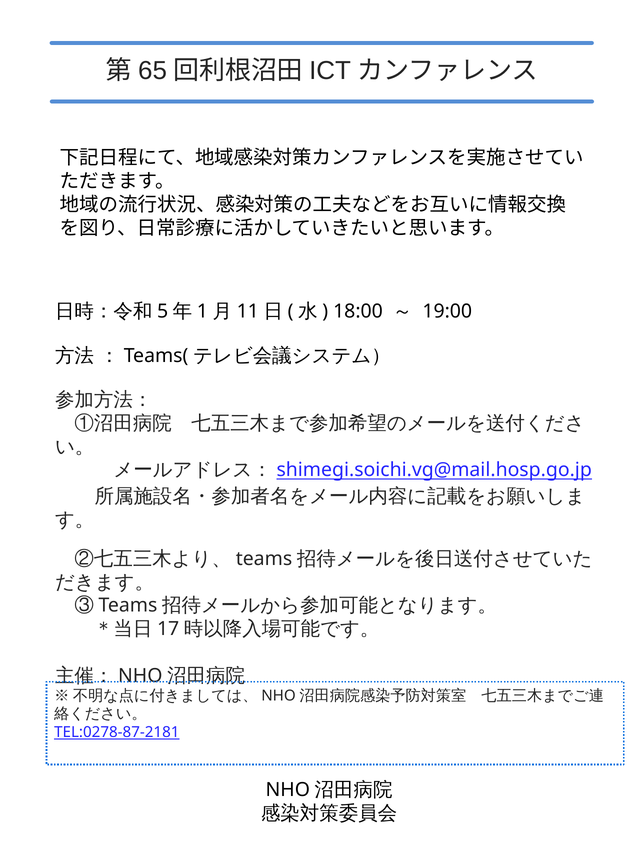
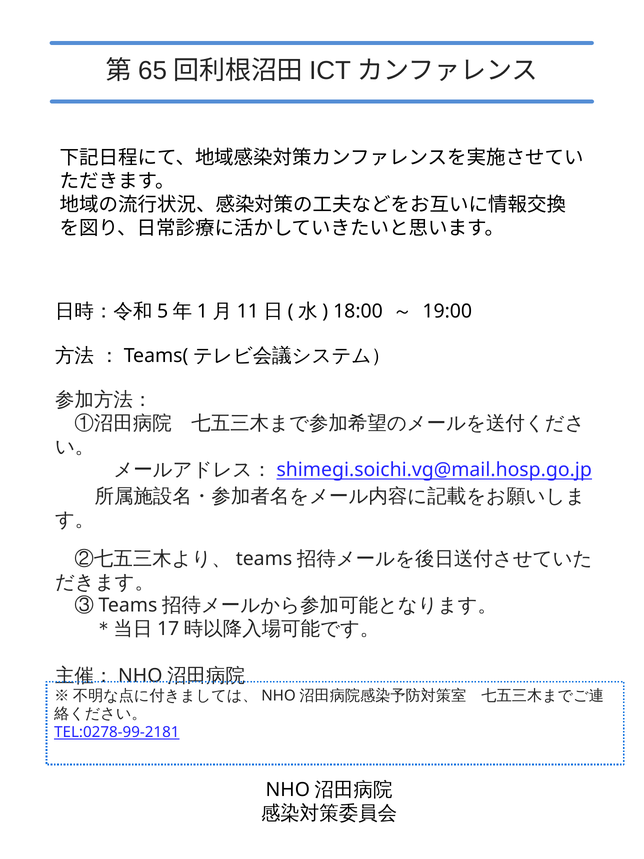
TEL:0278-87-2181: TEL:0278-87-2181 -> TEL:0278-99-2181
